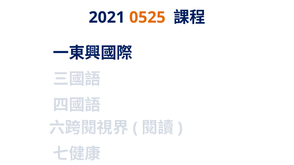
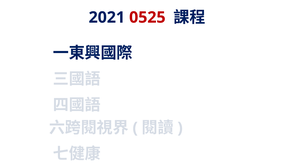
0525 colour: orange -> red
